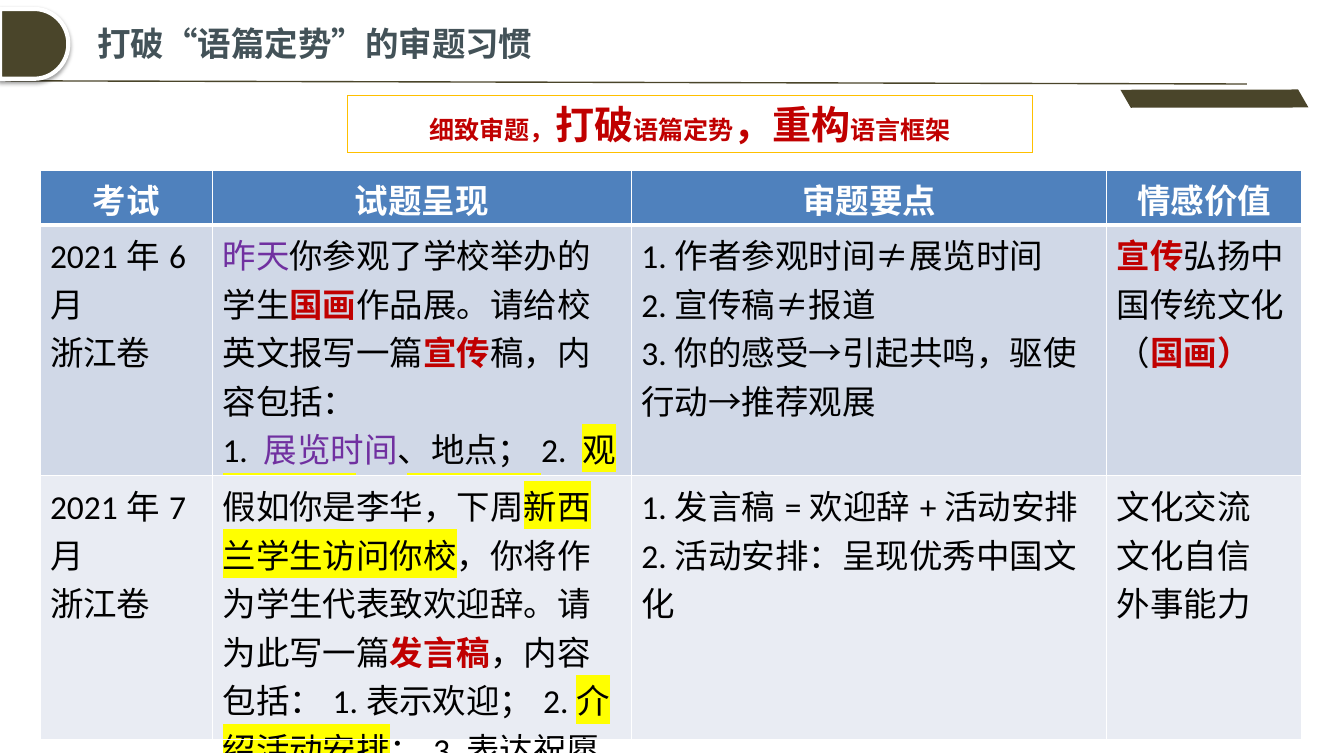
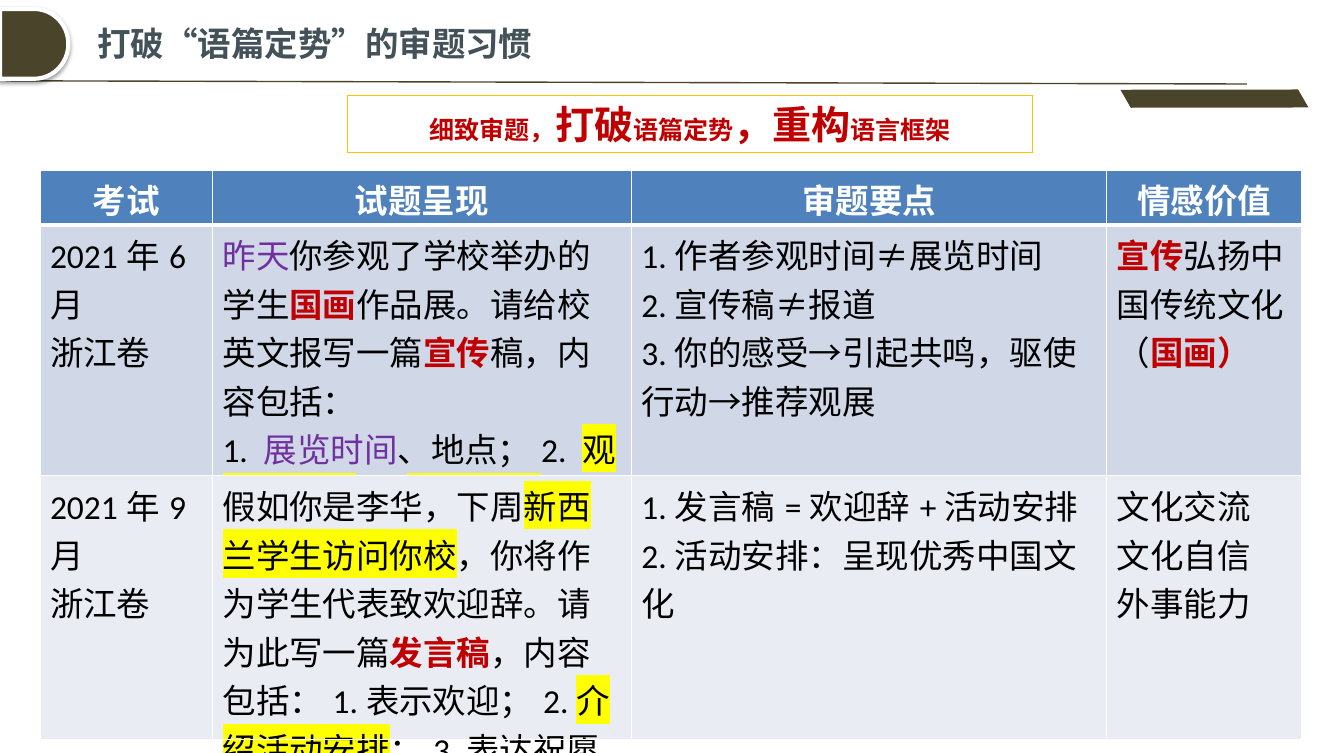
7: 7 -> 9
